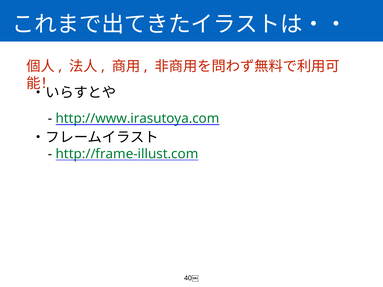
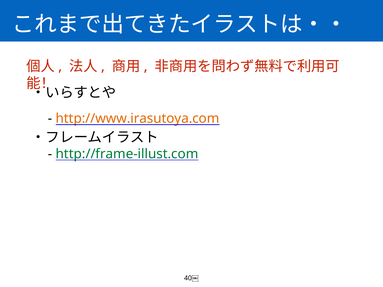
http://www.irasutoya.com colour: green -> orange
